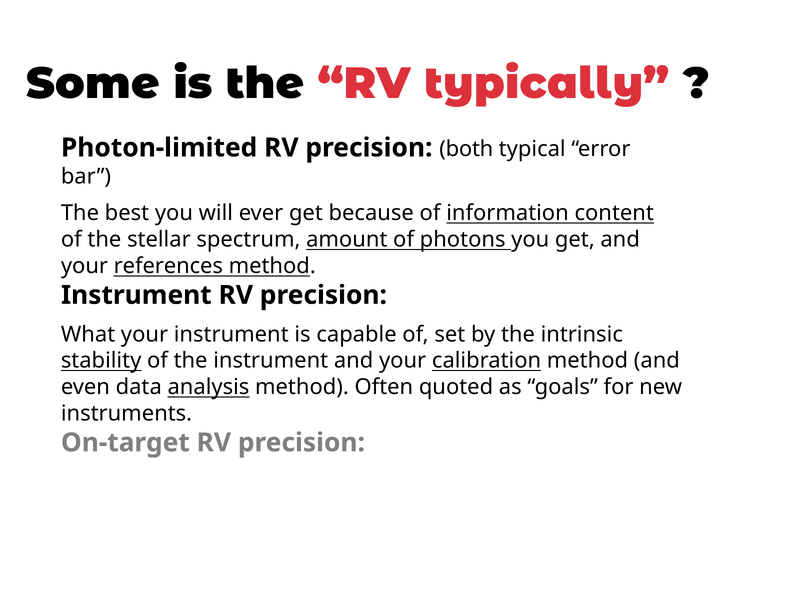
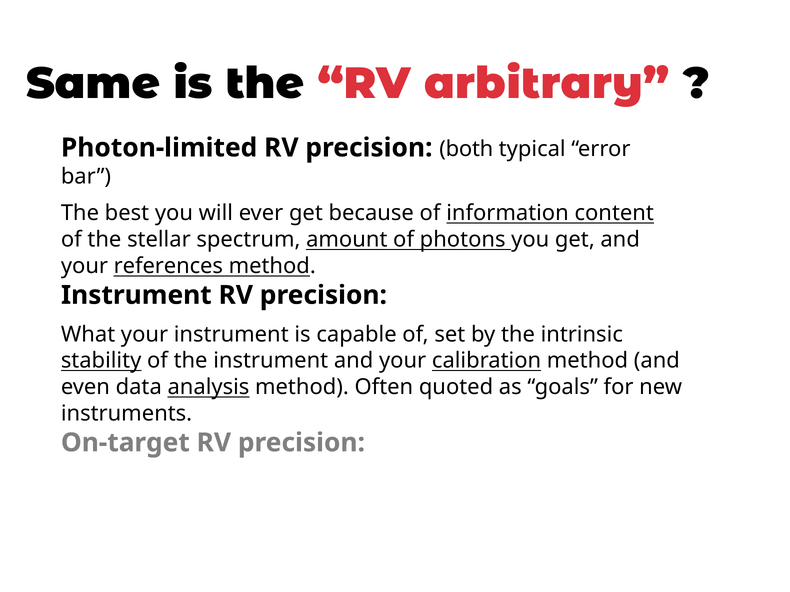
Some: Some -> Same
typically: typically -> arbitrary
